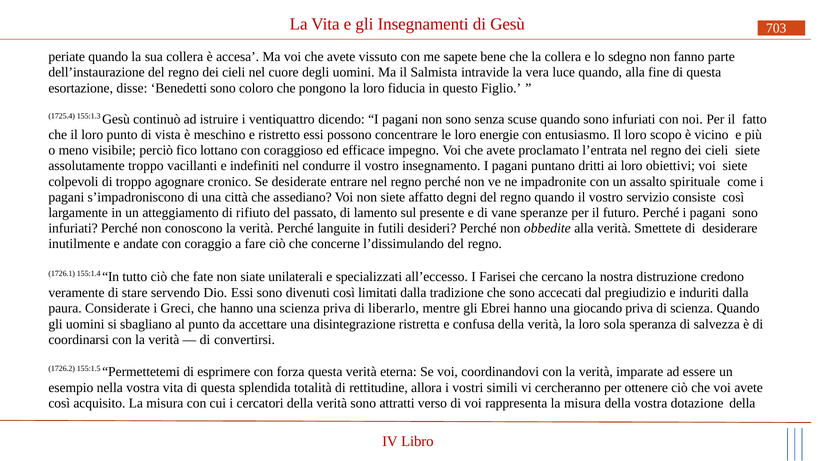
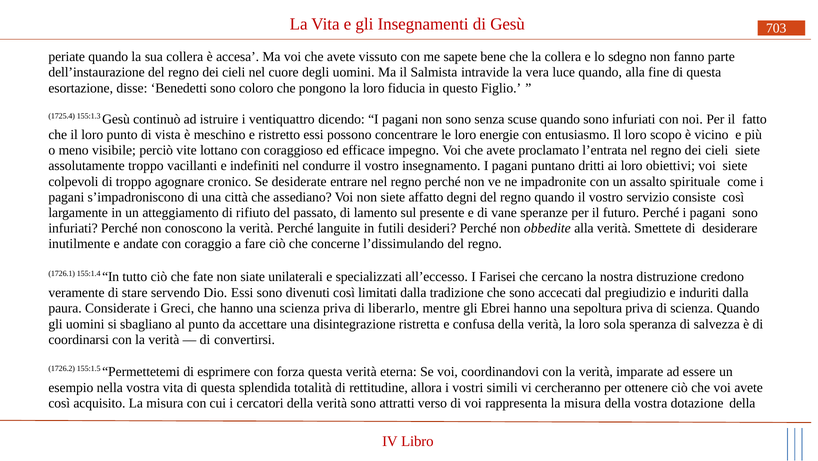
fico: fico -> vite
giocando: giocando -> sepoltura
